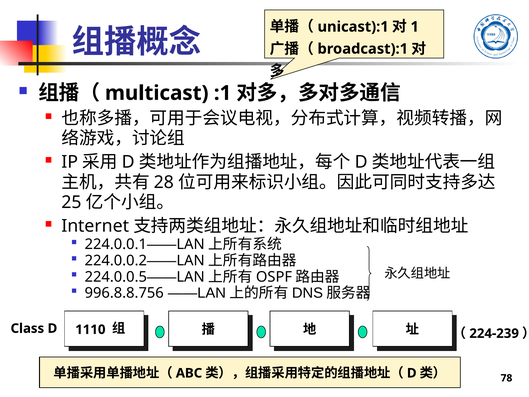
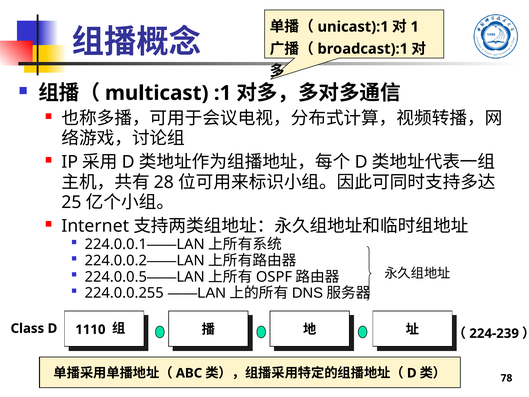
996.8.8.756: 996.8.8.756 -> 224.0.0.255
